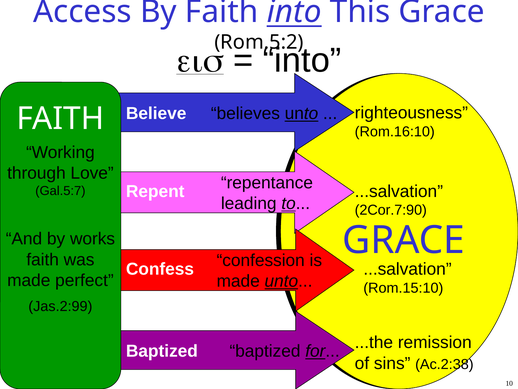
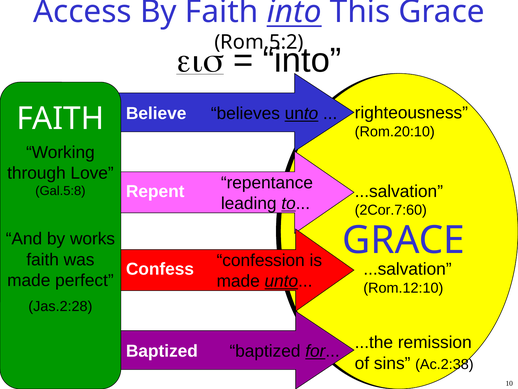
Rom.16:10: Rom.16:10 -> Rom.20:10
Gal.5:7: Gal.5:7 -> Gal.5:8
2Cor.7:90: 2Cor.7:90 -> 2Cor.7:60
Rom.15:10: Rom.15:10 -> Rom.12:10
Jas.2:99: Jas.2:99 -> Jas.2:28
